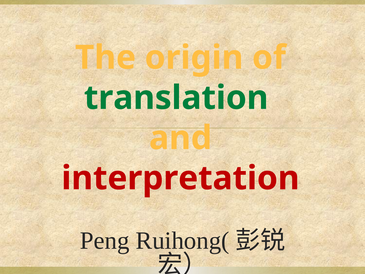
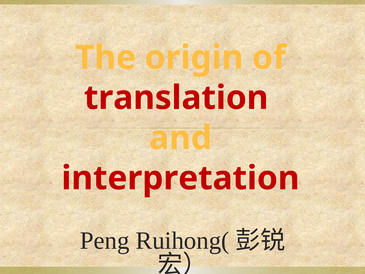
translation colour: green -> red
